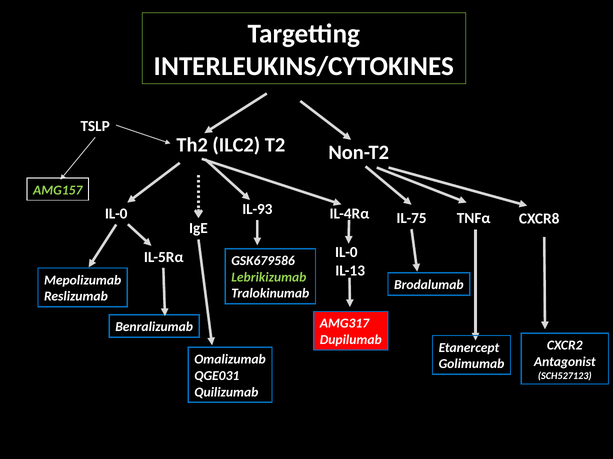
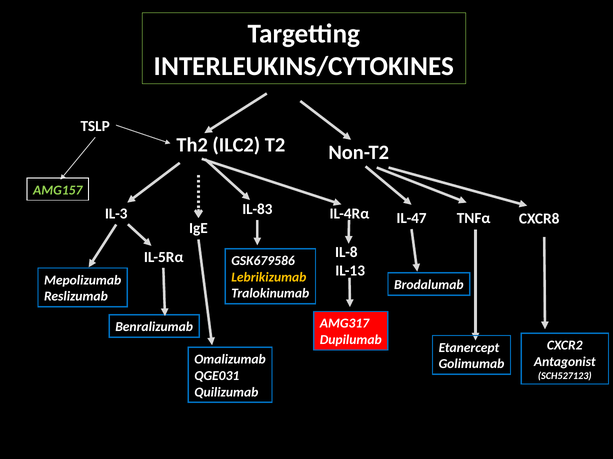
IL-93: IL-93 -> IL-83
IL-0 at (116, 214): IL-0 -> IL-3
IL-75: IL-75 -> IL-47
IL-0 at (346, 253): IL-0 -> IL-8
Lebrikizumab colour: light green -> yellow
